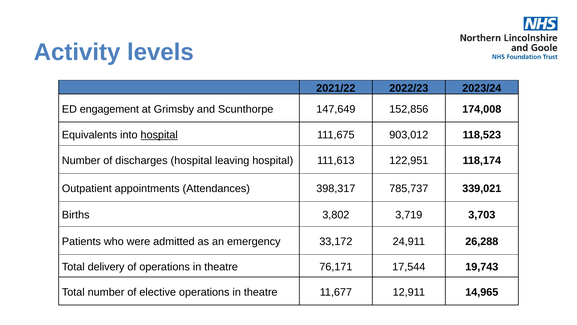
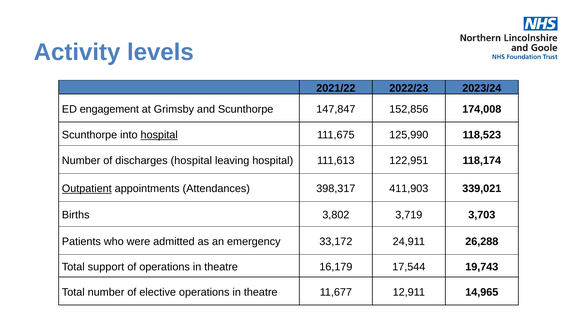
147,649: 147,649 -> 147,847
Equivalents at (90, 135): Equivalents -> Scunthorpe
903,012: 903,012 -> 125,990
Outpatient underline: none -> present
785,737: 785,737 -> 411,903
delivery: delivery -> support
76,171: 76,171 -> 16,179
